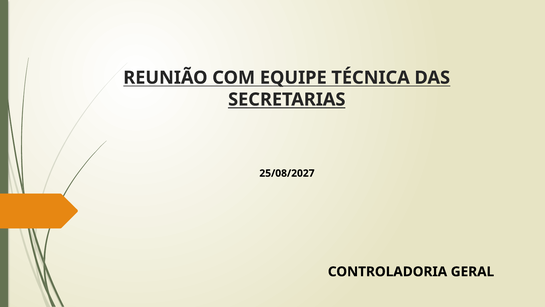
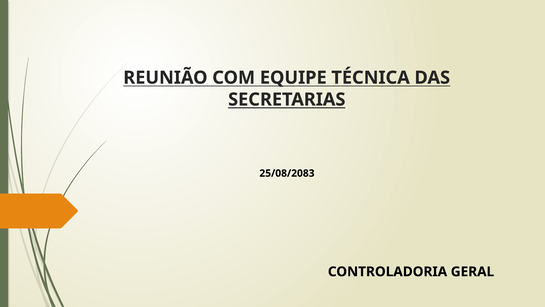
25/08/2027: 25/08/2027 -> 25/08/2083
